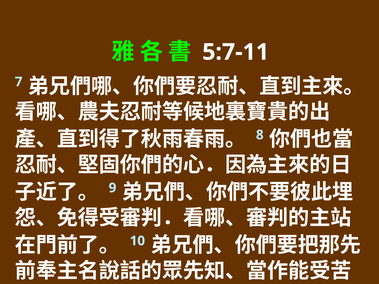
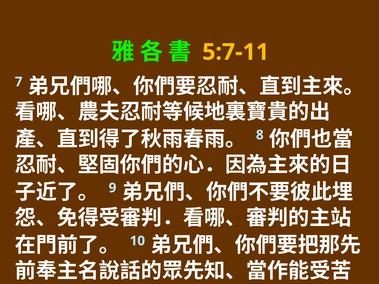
5:7-11 colour: white -> yellow
